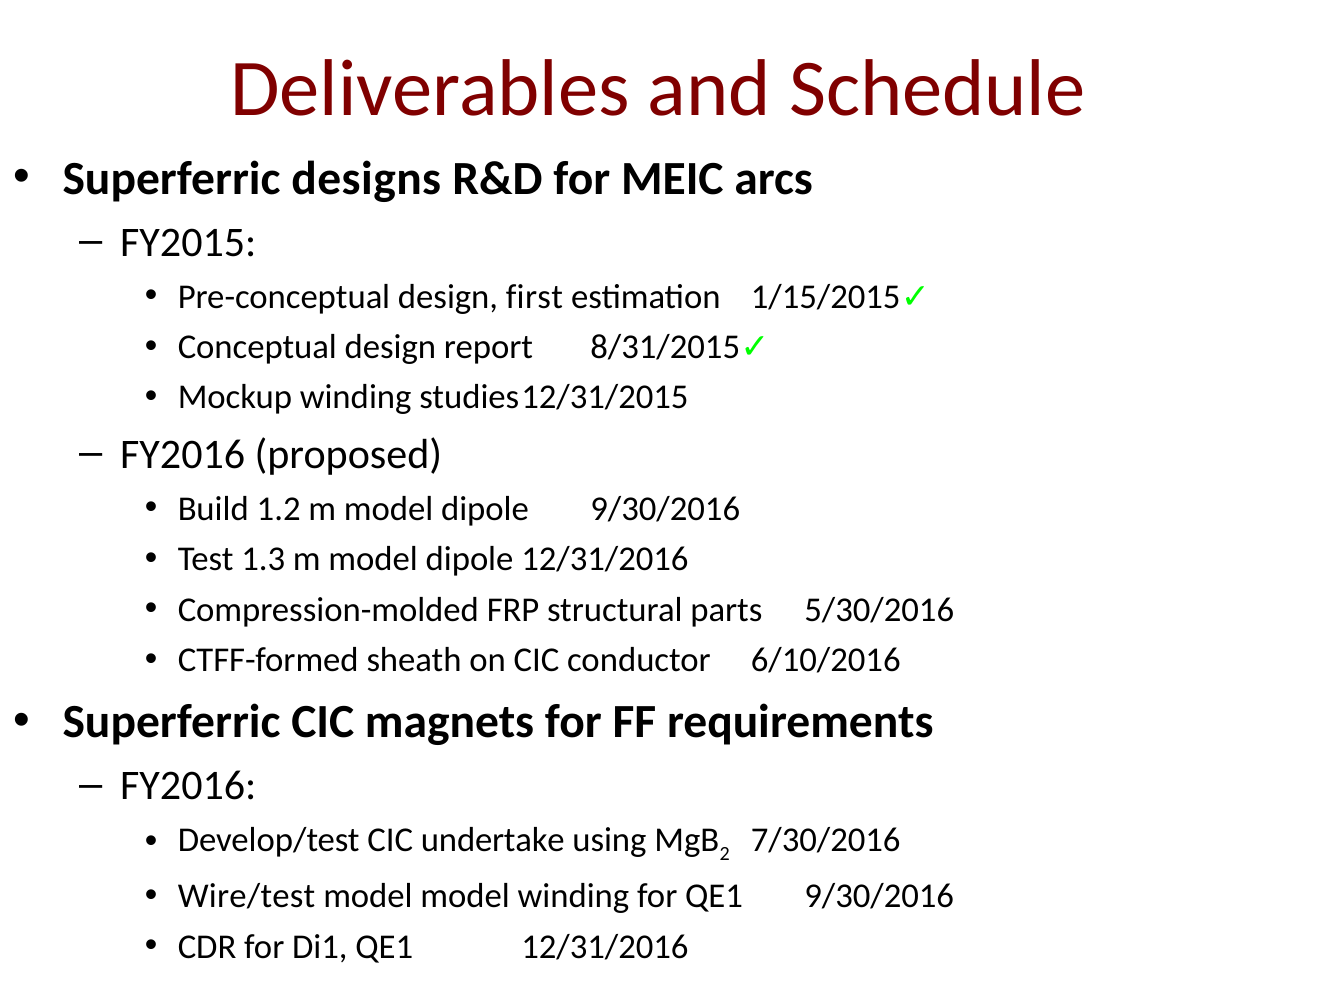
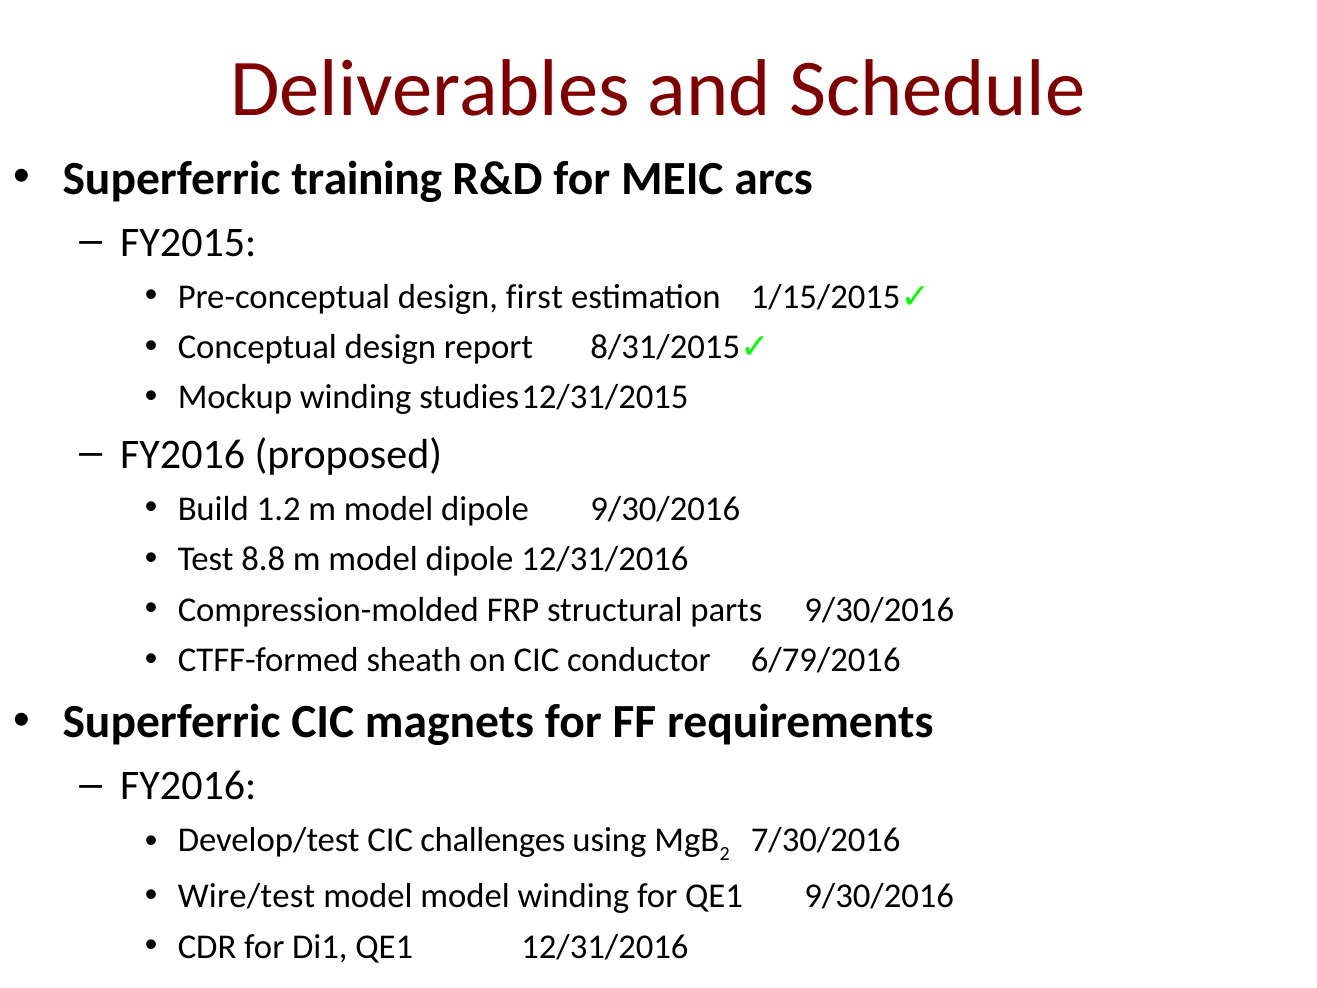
designs: designs -> training
1.3: 1.3 -> 8.8
parts 5/30/2016: 5/30/2016 -> 9/30/2016
6/10/2016: 6/10/2016 -> 6/79/2016
undertake: undertake -> challenges
